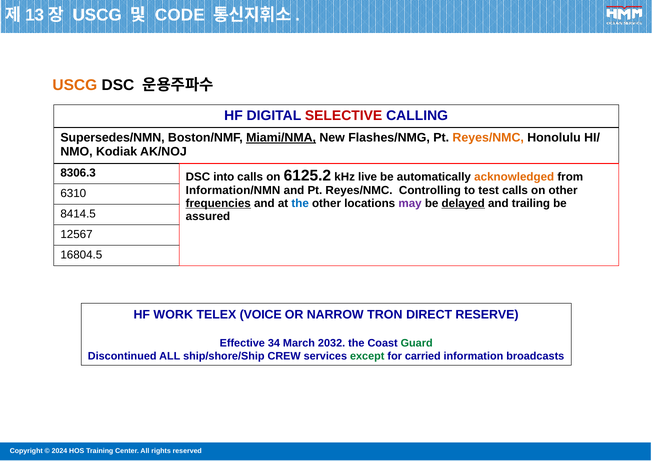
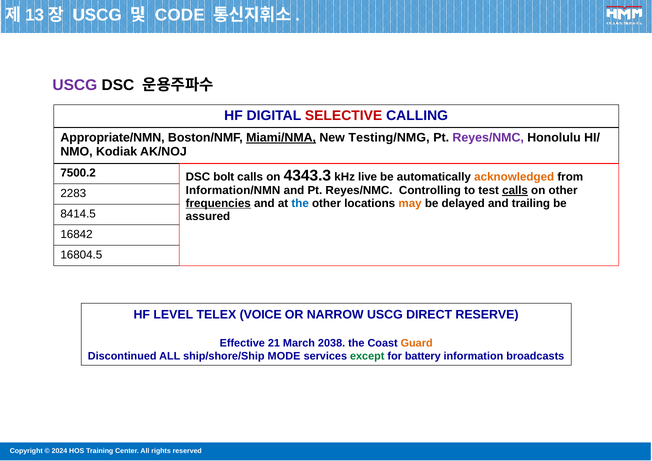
USCG at (75, 85) colour: orange -> purple
Supersedes/NMN: Supersedes/NMN -> Appropriate/NMN
Flashes/NMG: Flashes/NMG -> Testing/NMG
Reyes/NMC at (488, 138) colour: orange -> purple
8306.3: 8306.3 -> 7500.2
into: into -> bolt
6125.2: 6125.2 -> 4343.3
calls at (515, 190) underline: none -> present
6310: 6310 -> 2283
may colour: purple -> orange
delayed underline: present -> none
12567: 12567 -> 16842
WORK: WORK -> LEVEL
NARROW TRON: TRON -> USCG
34: 34 -> 21
2032: 2032 -> 2038
Guard colour: green -> orange
CREW: CREW -> MODE
carried: carried -> battery
